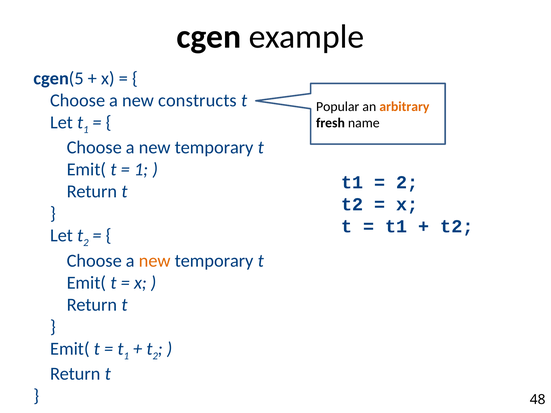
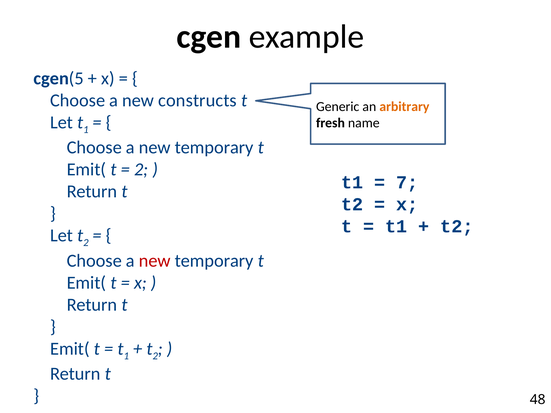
Popular: Popular -> Generic
1 at (141, 170): 1 -> 2
2 at (407, 183): 2 -> 7
new at (155, 261) colour: orange -> red
